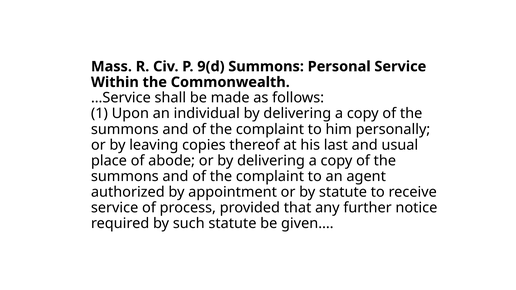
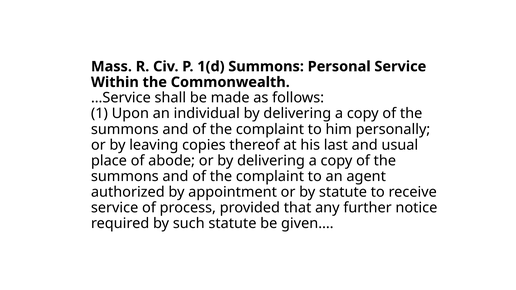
9(d: 9(d -> 1(d
